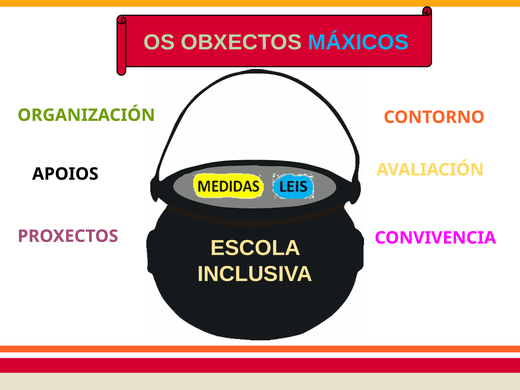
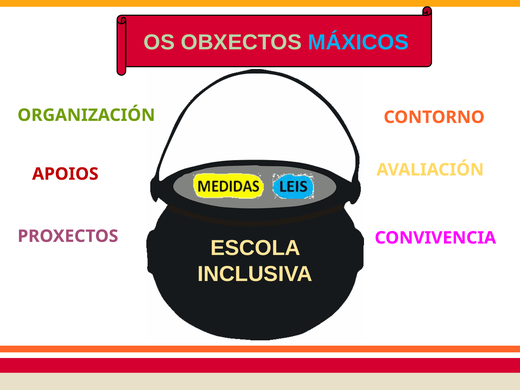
APOIOS colour: black -> red
